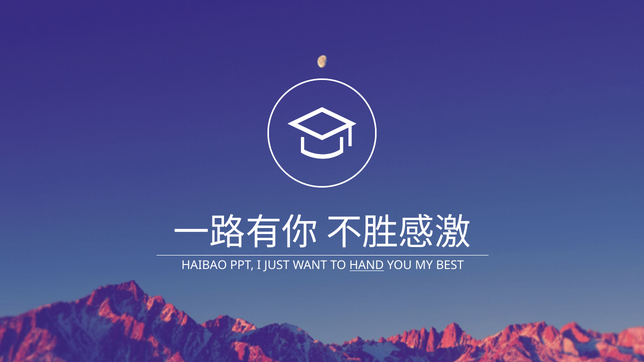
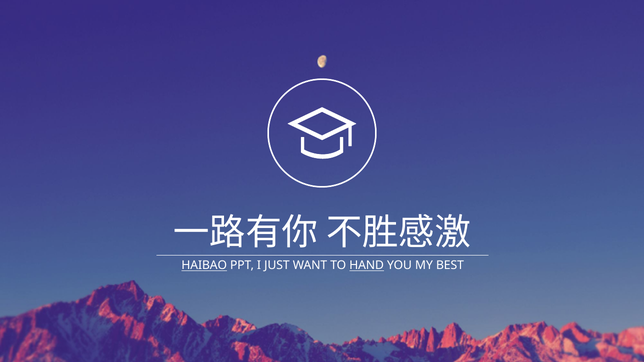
HAIBAO underline: none -> present
